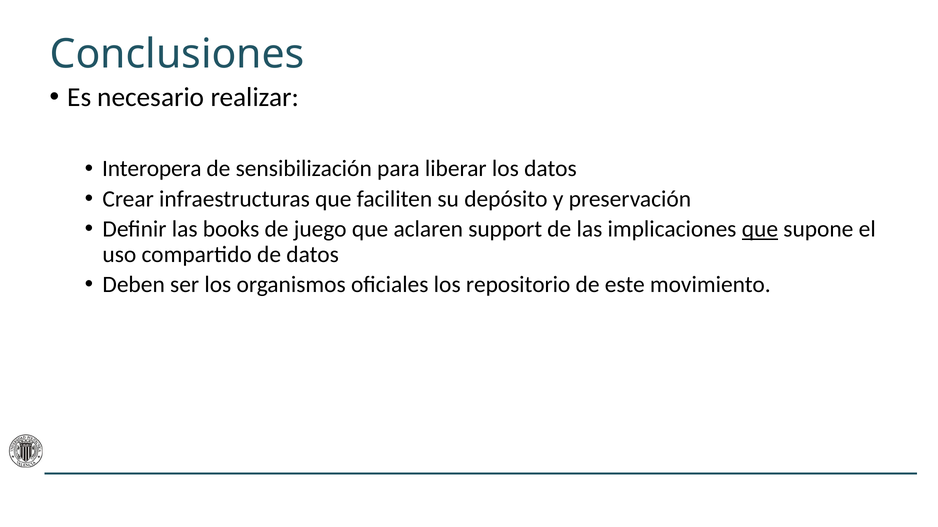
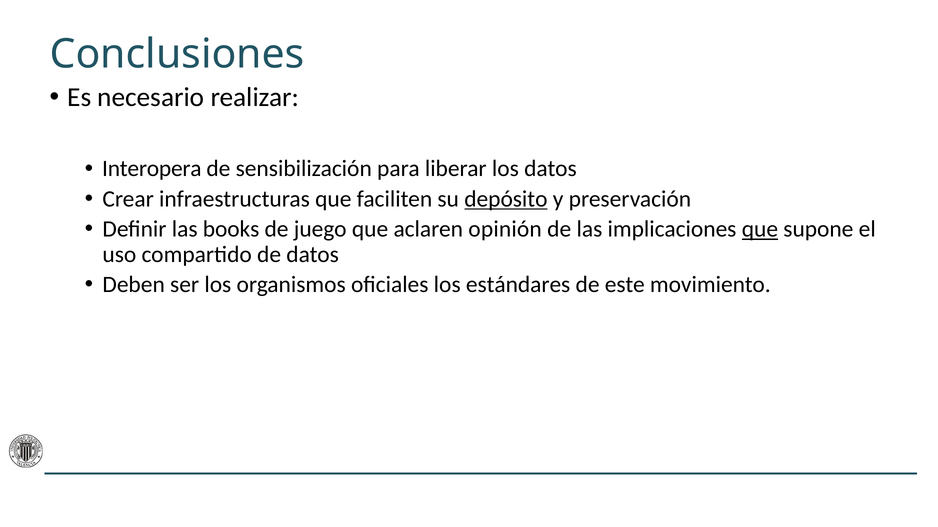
depósito underline: none -> present
support: support -> opinión
repositorio: repositorio -> estándares
